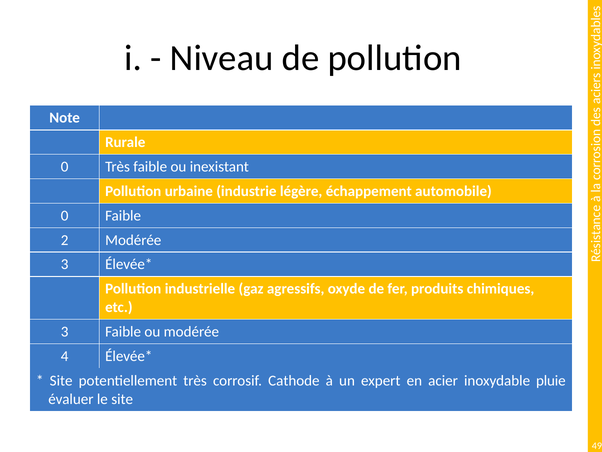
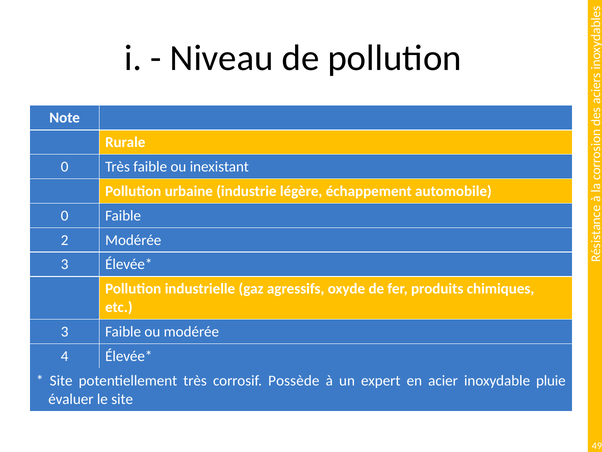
Cathode: Cathode -> Possède
